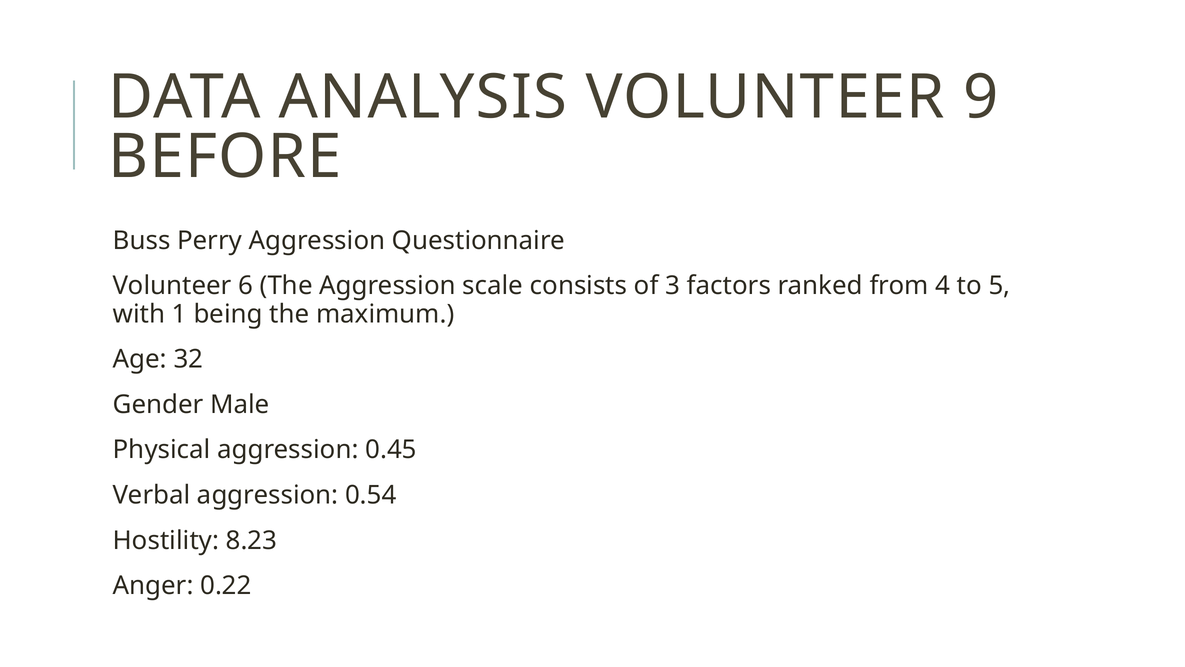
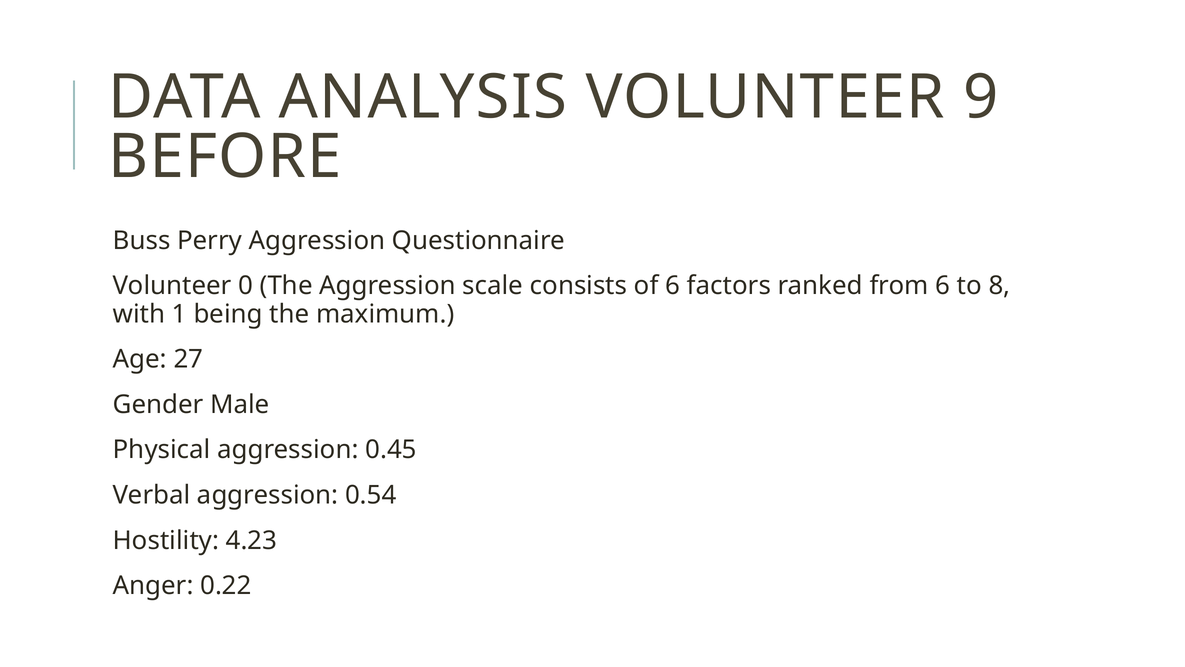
6: 6 -> 0
of 3: 3 -> 6
from 4: 4 -> 6
5: 5 -> 8
32: 32 -> 27
8.23: 8.23 -> 4.23
